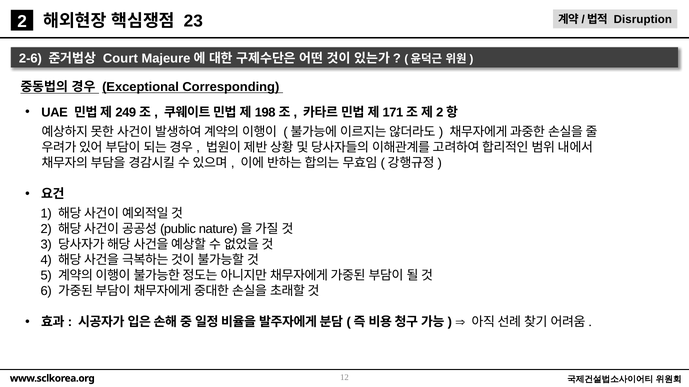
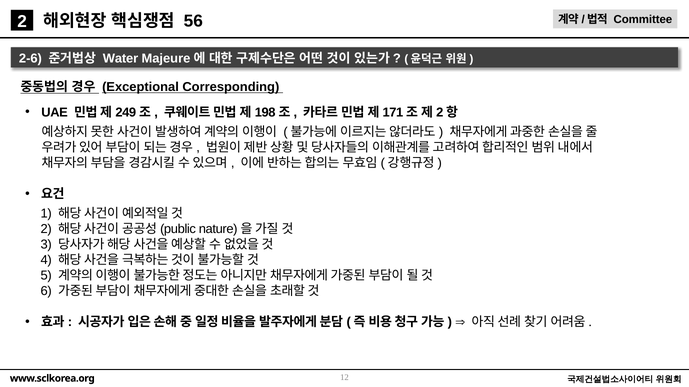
Disruption: Disruption -> Committee
23: 23 -> 56
Court: Court -> Water
